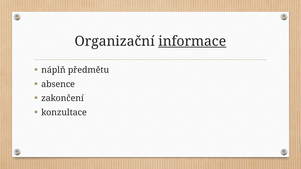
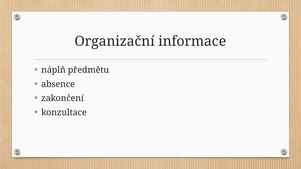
informace underline: present -> none
